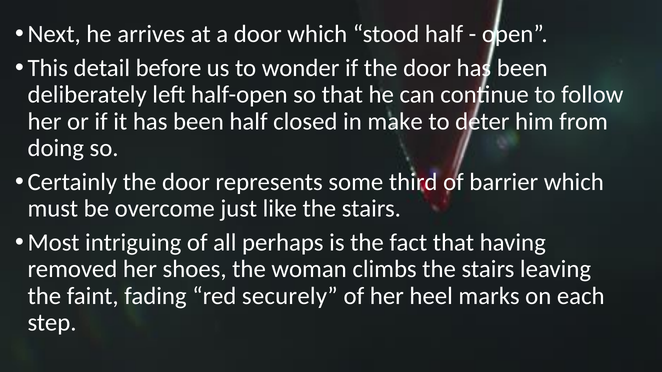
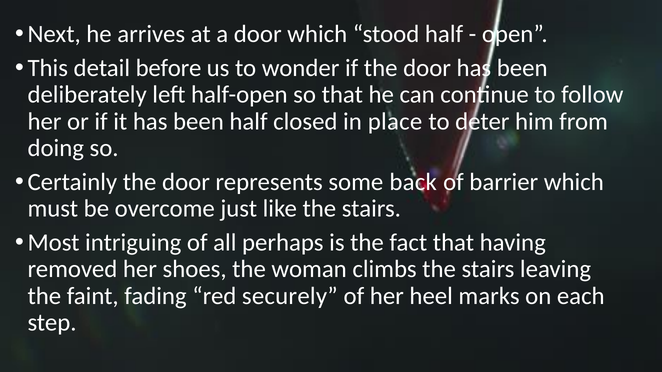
make: make -> place
third: third -> back
